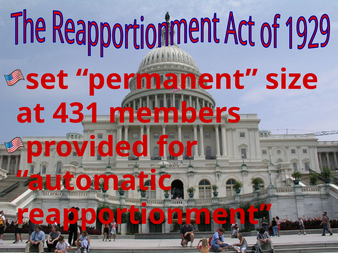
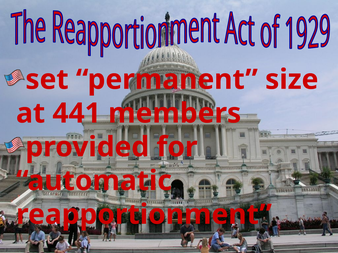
431: 431 -> 441
